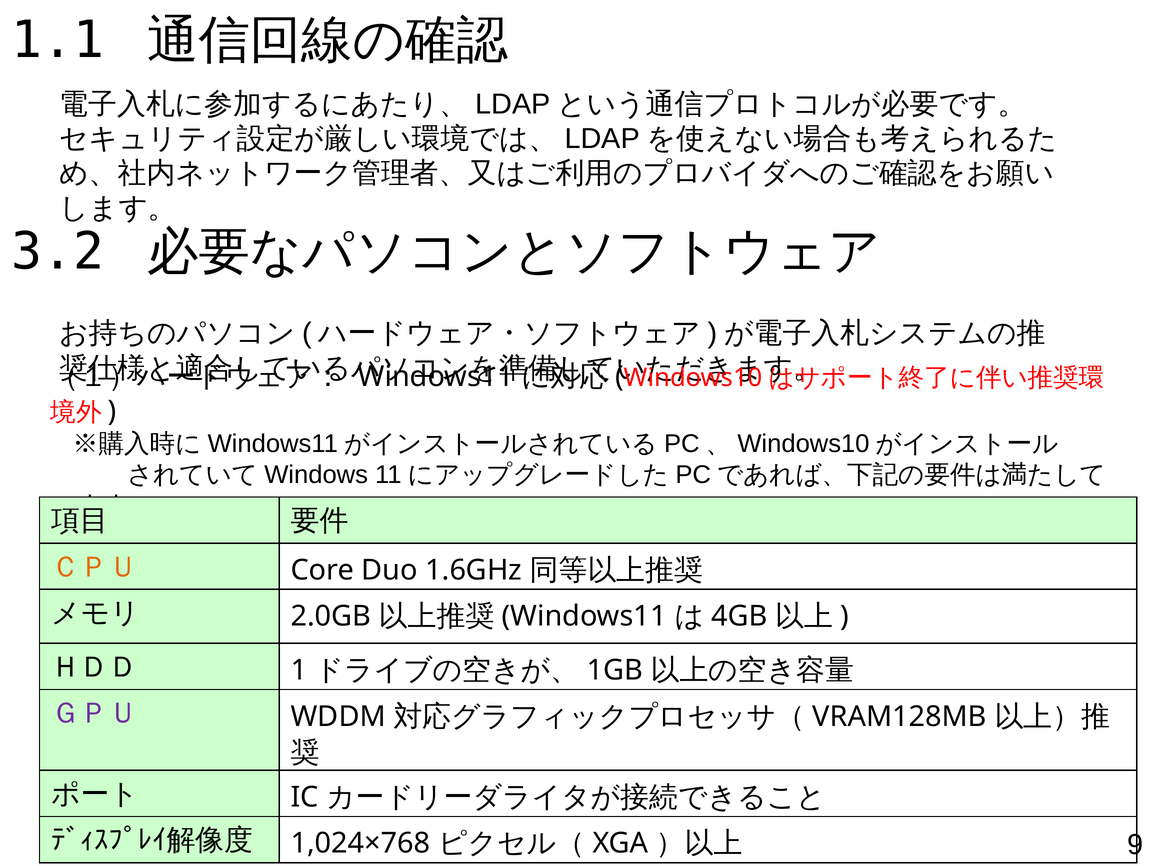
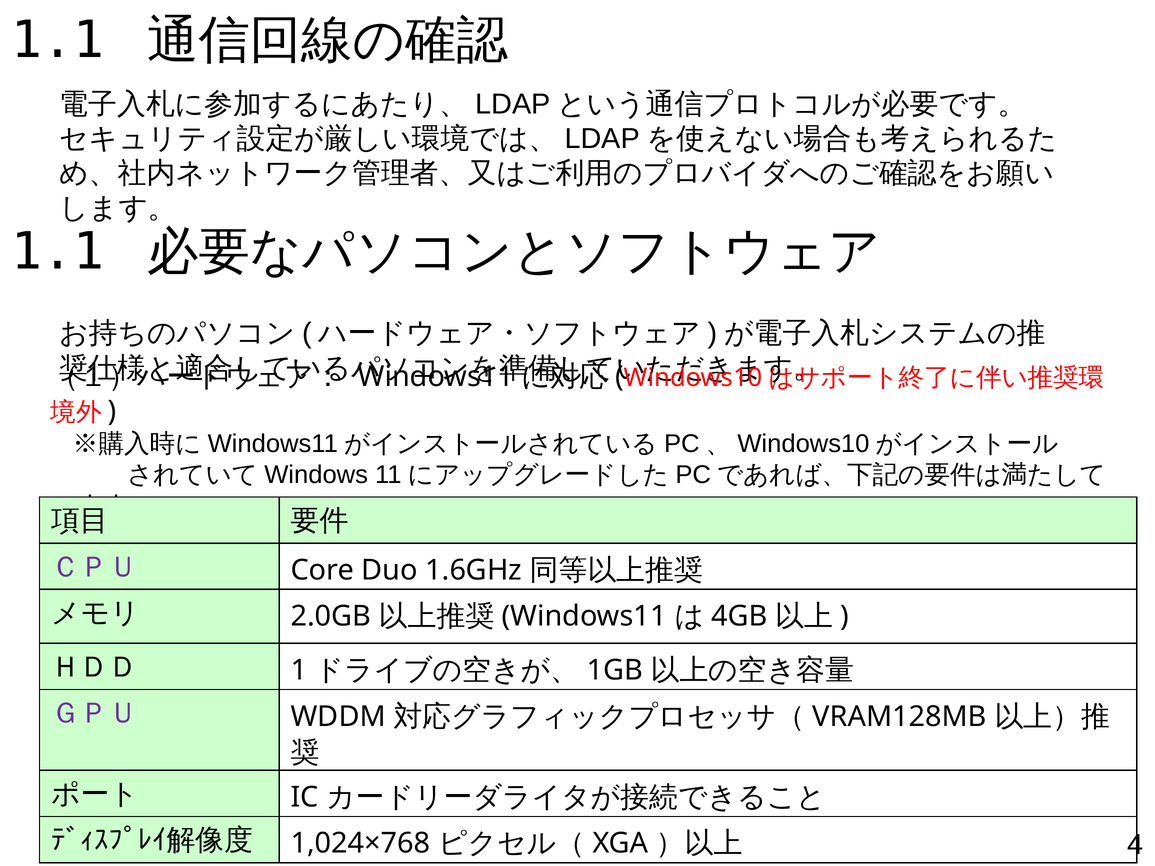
3.2 at (58, 252): 3.2 -> 1.1
ＣＰＵ colour: orange -> purple
9: 9 -> 4
